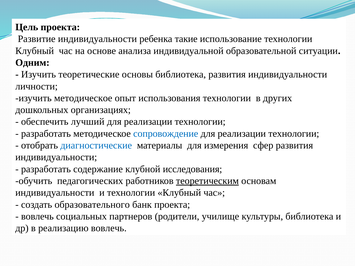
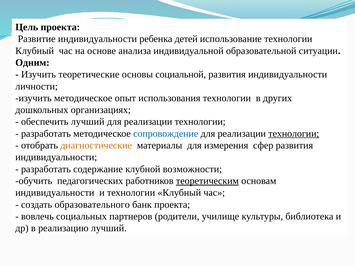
такие: такие -> детей
основы библиотека: библиотека -> социальной
технологии at (294, 134) underline: none -> present
диагностические colour: blue -> orange
исследования: исследования -> возможности
реализацию вовлечь: вовлечь -> лучший
